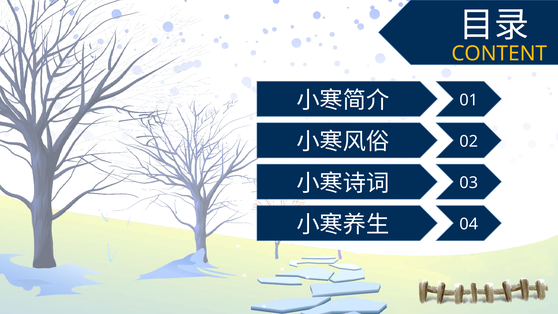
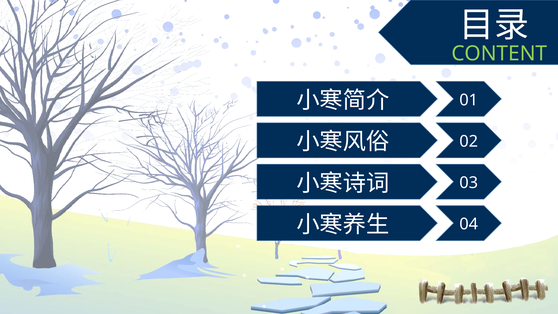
CONTENT colour: yellow -> light green
